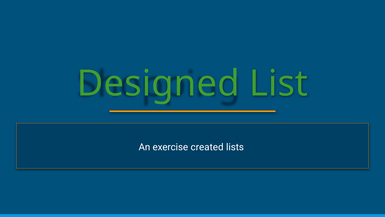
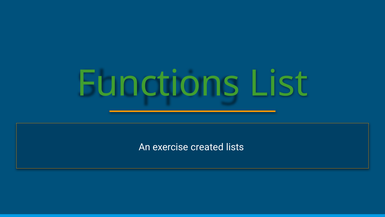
Designed: Designed -> Functions
